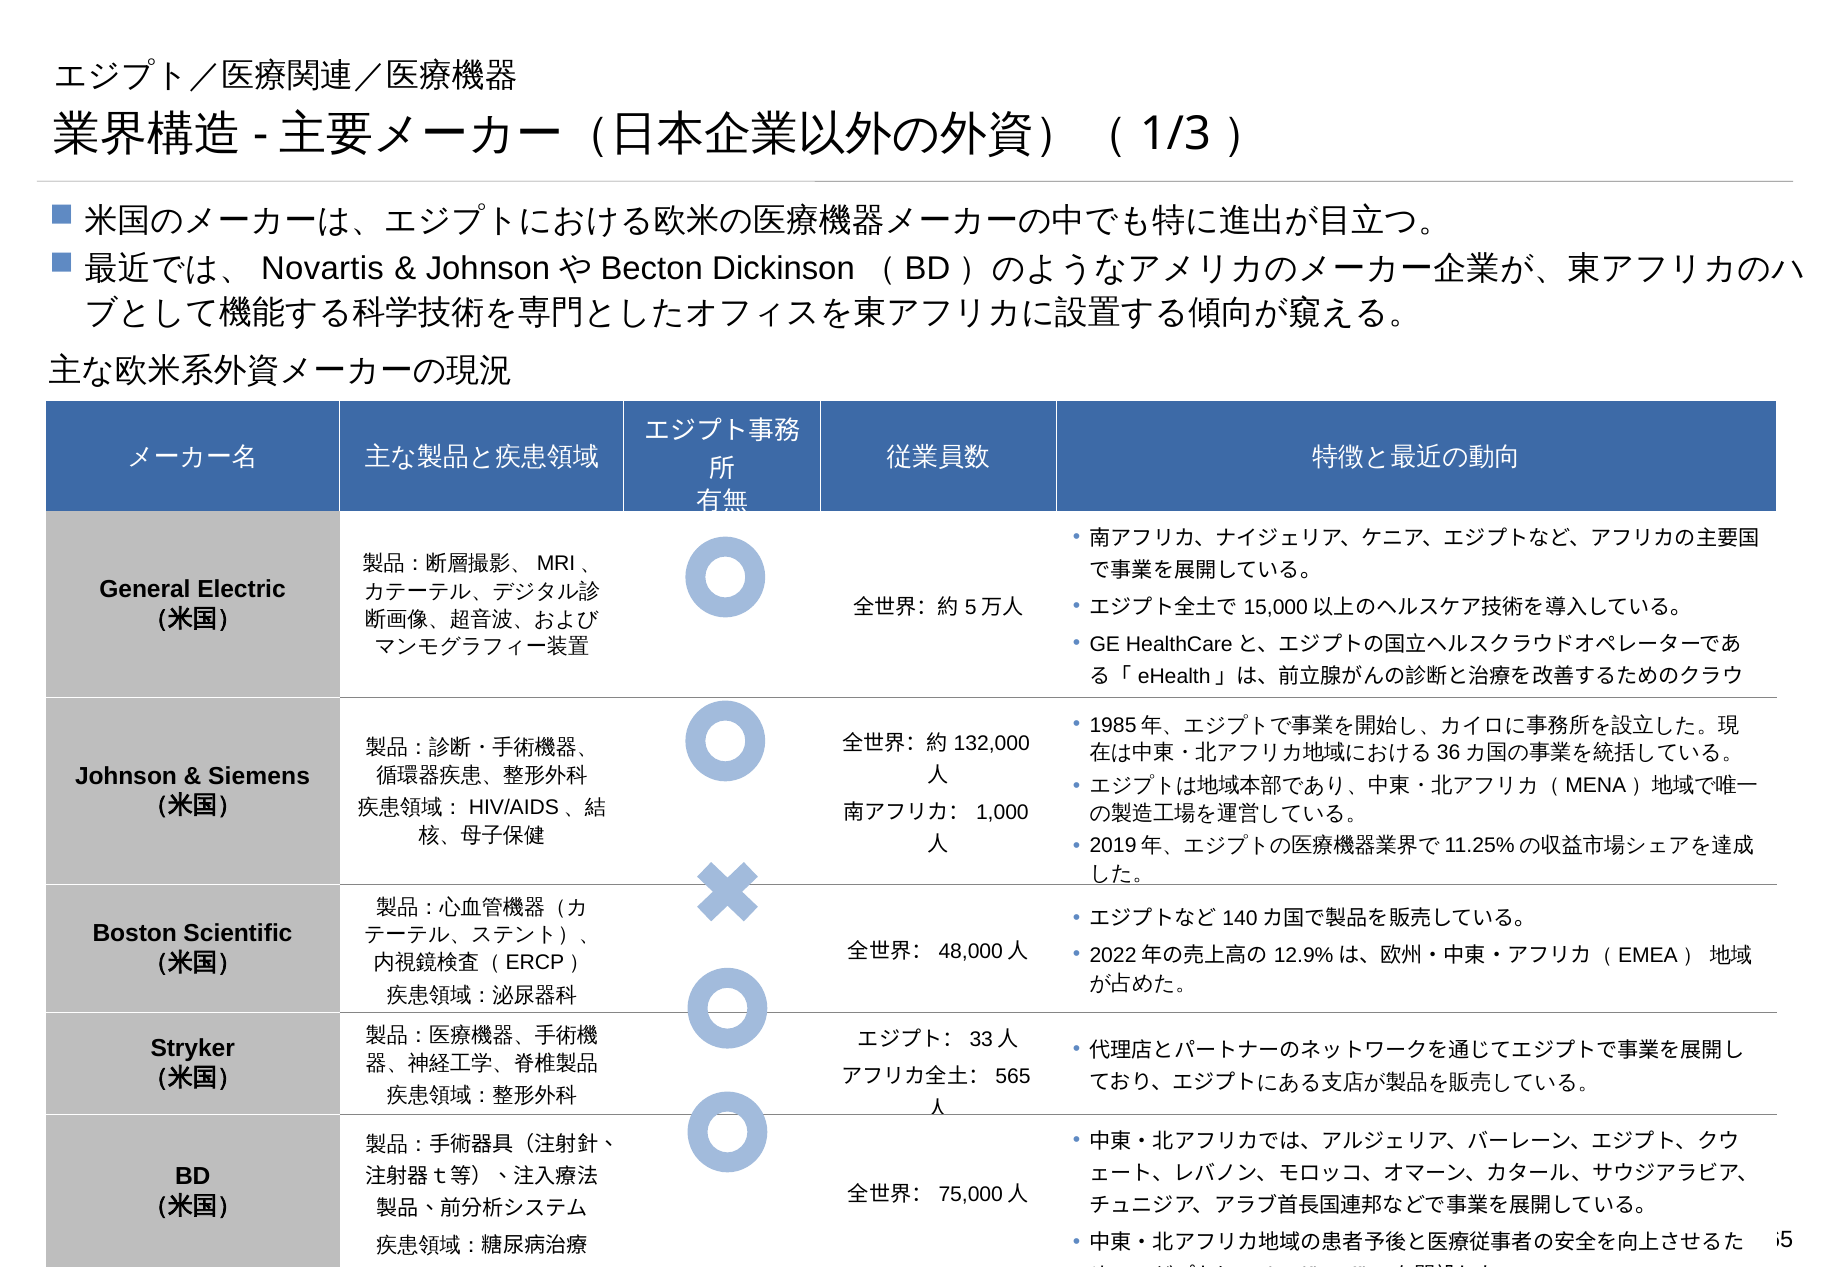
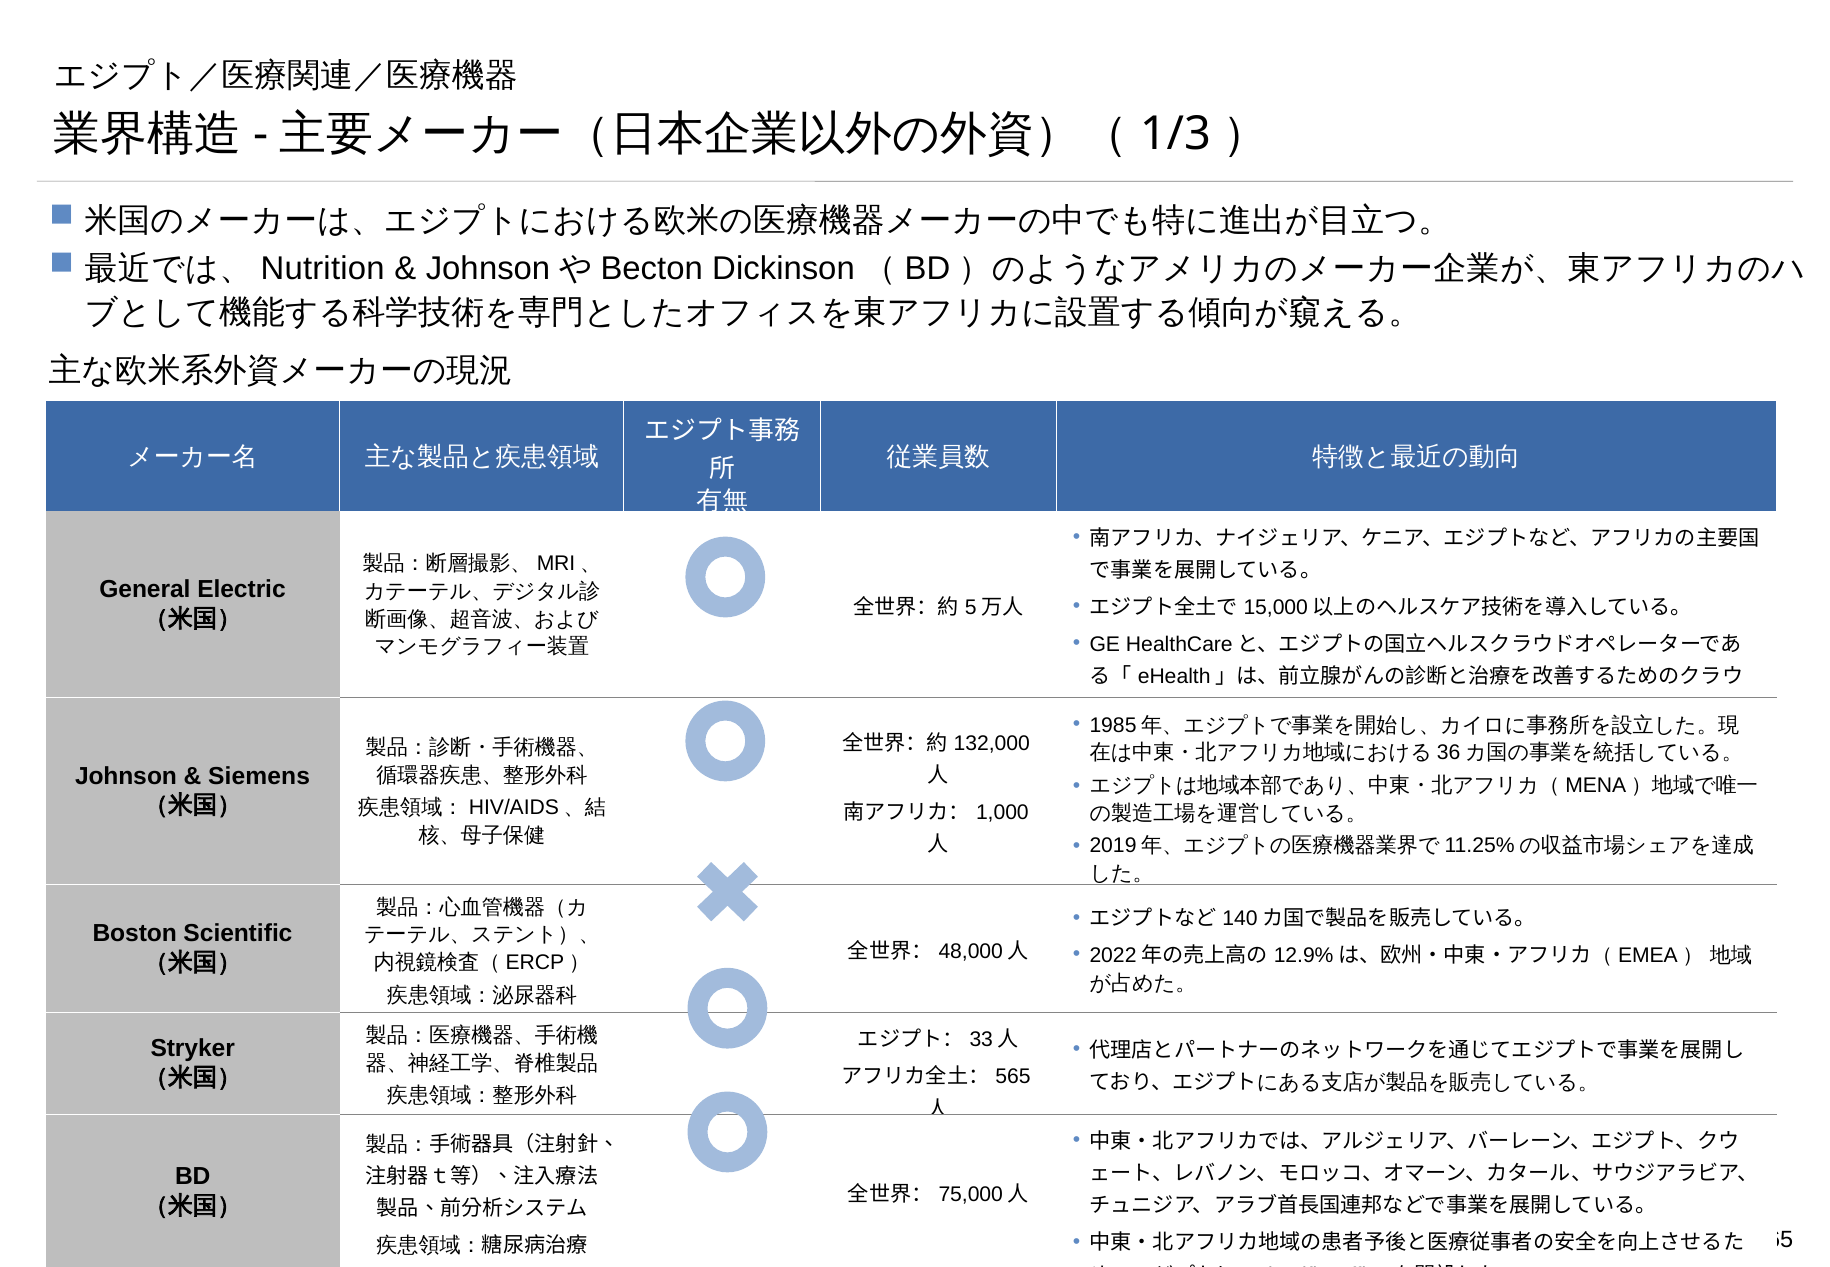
Novartis: Novartis -> Nutrition
